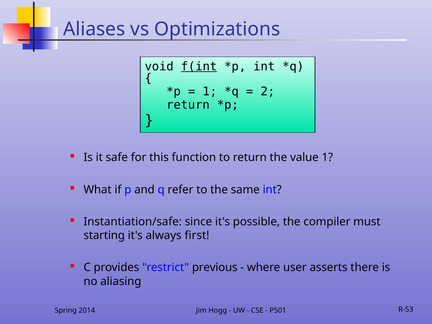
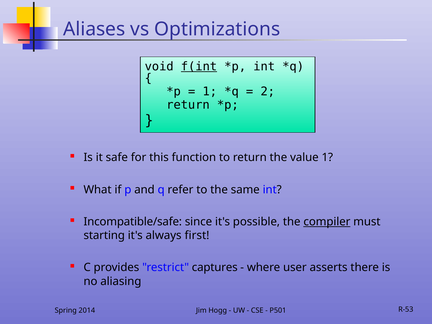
Instantiation/safe: Instantiation/safe -> Incompatible/safe
compiler underline: none -> present
previous: previous -> captures
